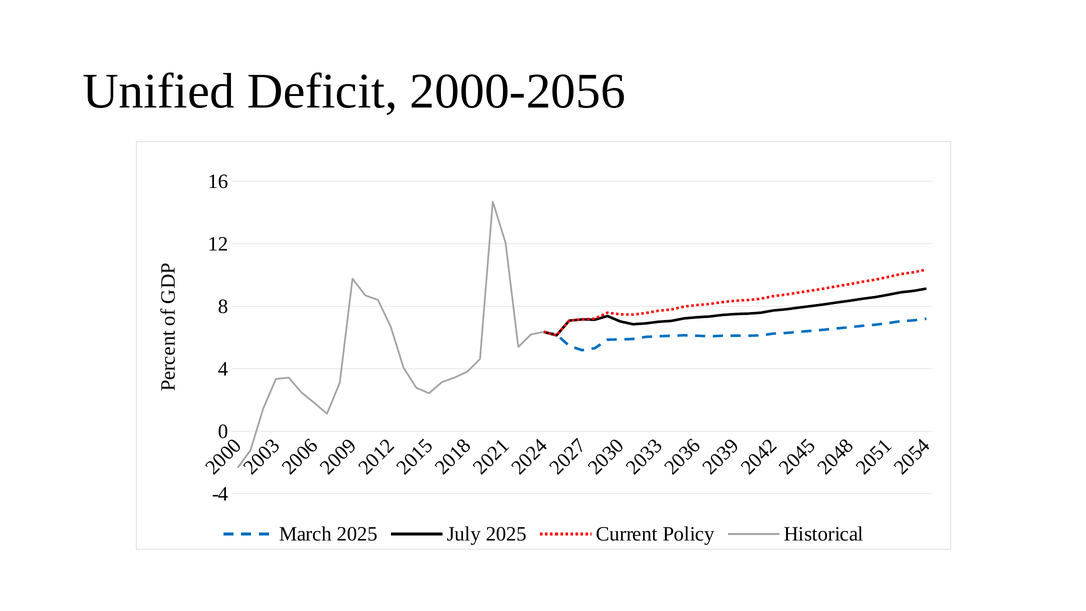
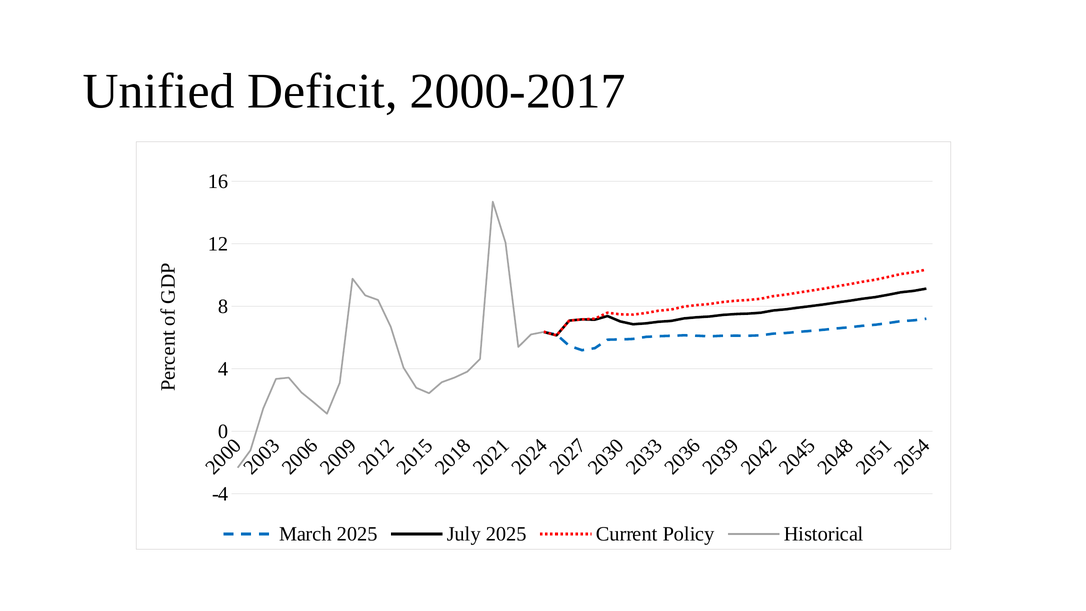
2000-2056: 2000-2056 -> 2000-2017
